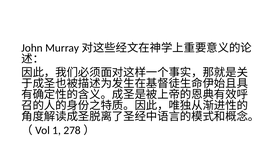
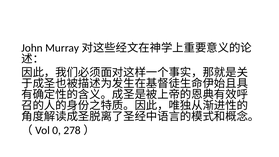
1: 1 -> 0
